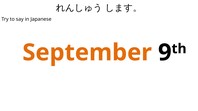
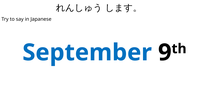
September colour: orange -> blue
